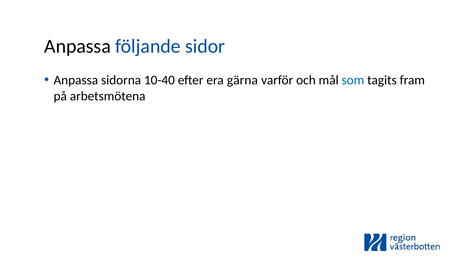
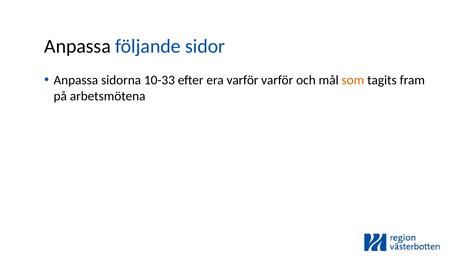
10-40: 10-40 -> 10-33
era gärna: gärna -> varför
som colour: blue -> orange
